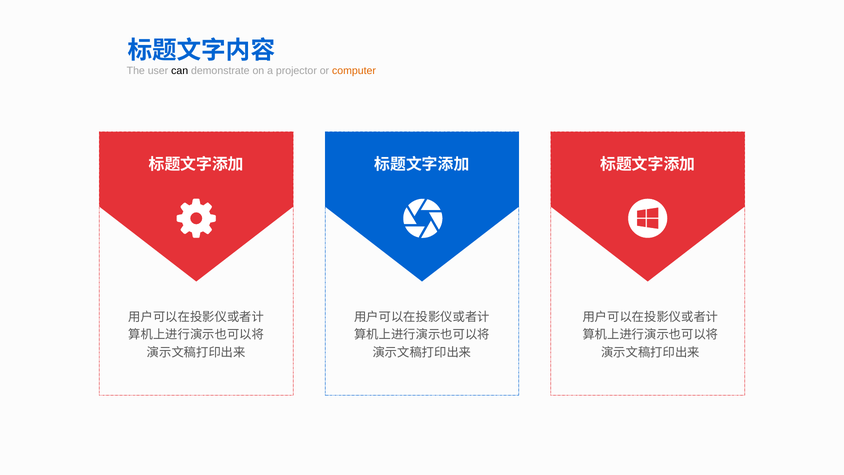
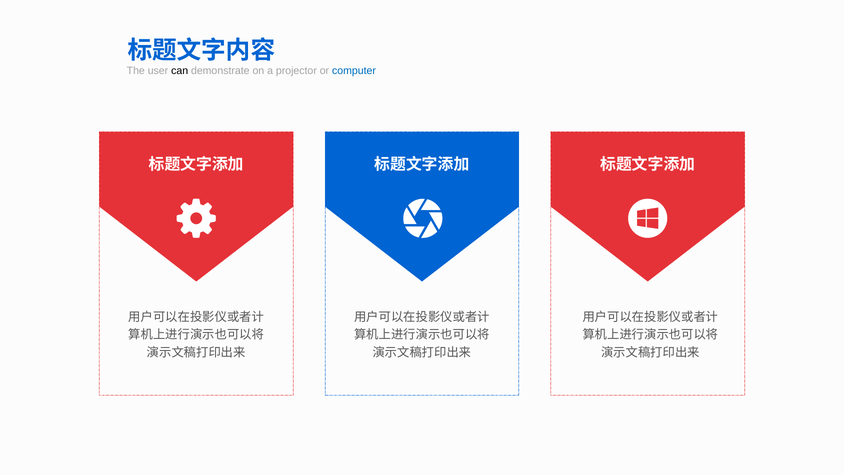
computer colour: orange -> blue
